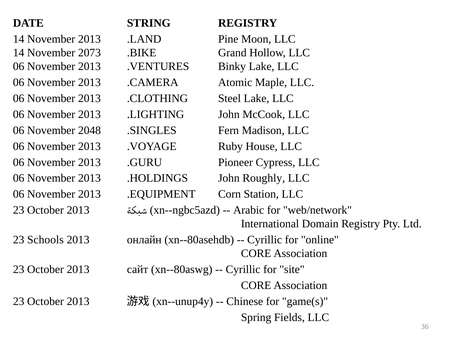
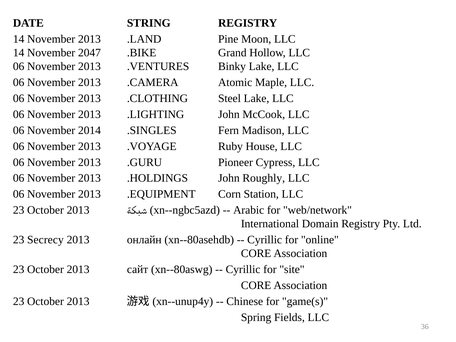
2073: 2073 -> 2047
2048: 2048 -> 2014
Schools: Schools -> Secrecy
